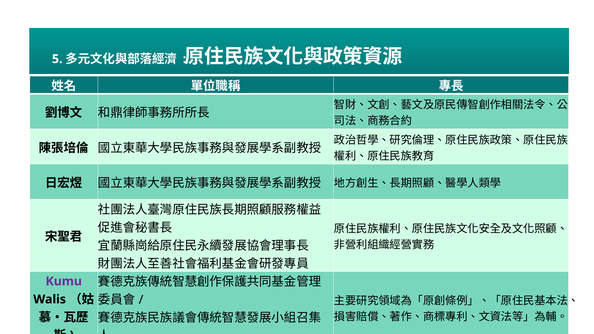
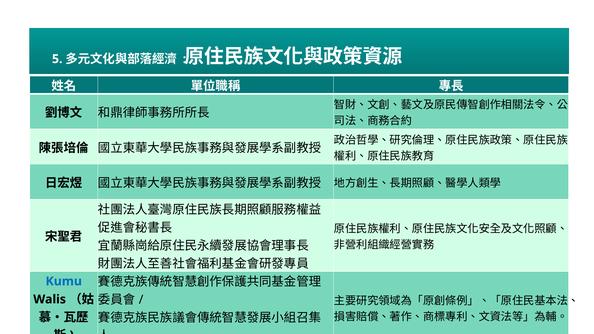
Kumu colour: purple -> blue
